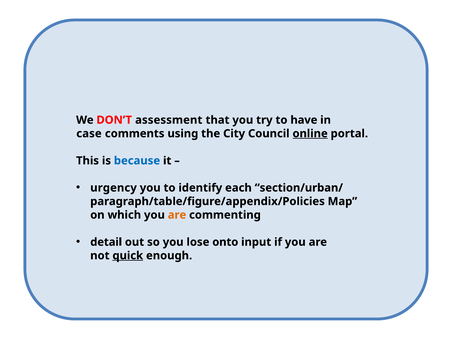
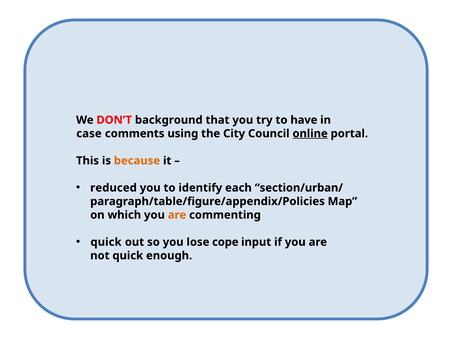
assessment: assessment -> background
because colour: blue -> orange
urgency: urgency -> reduced
detail at (106, 242): detail -> quick
onto: onto -> cope
quick at (128, 256) underline: present -> none
